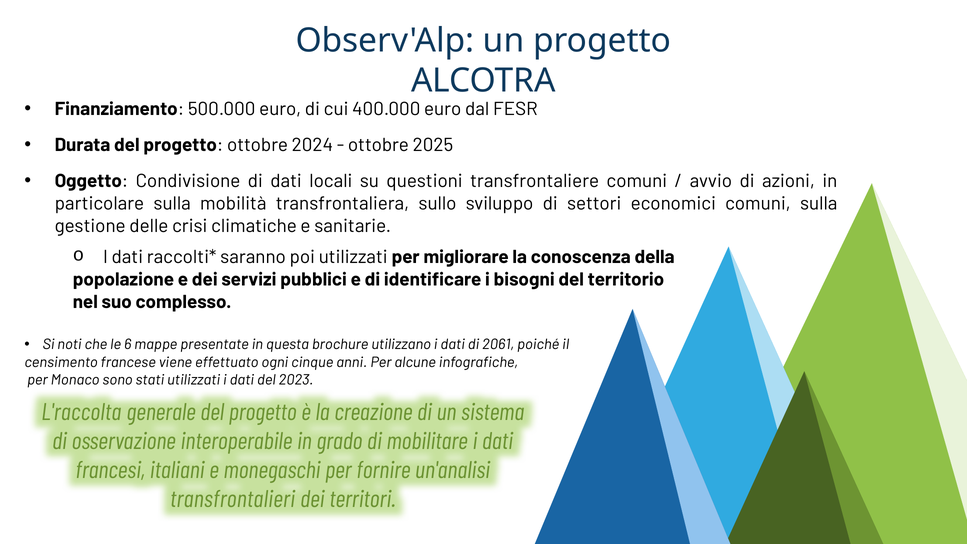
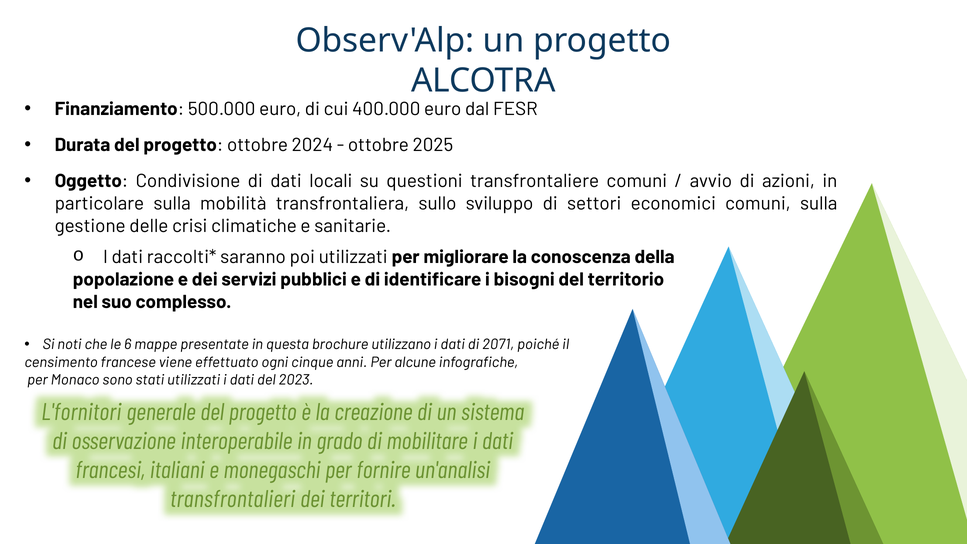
2061: 2061 -> 2071
L'raccolta: L'raccolta -> L'fornitori
